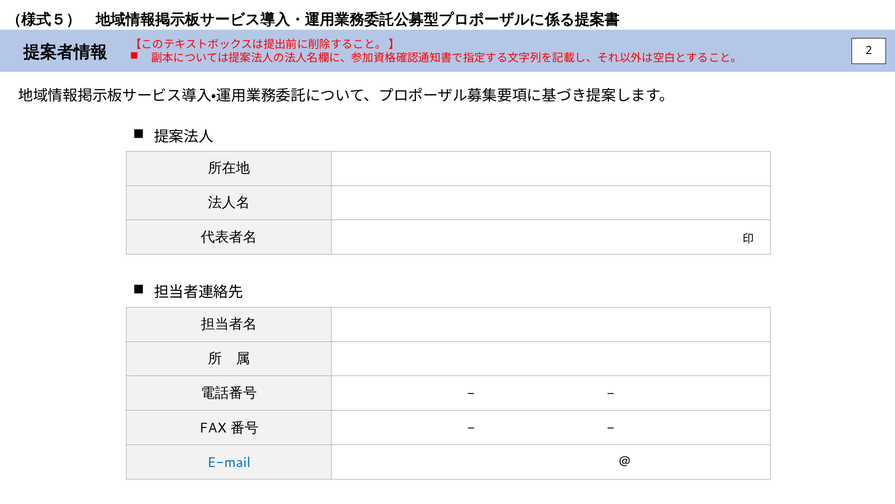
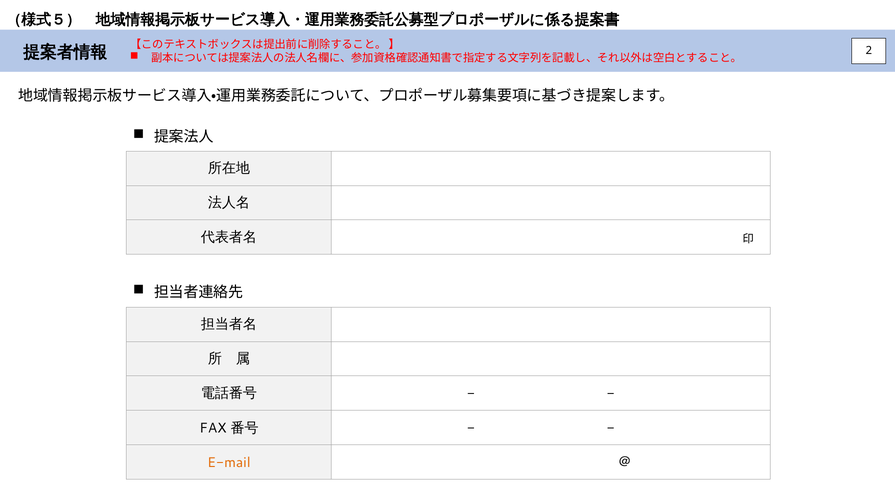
E-mail colour: blue -> orange
